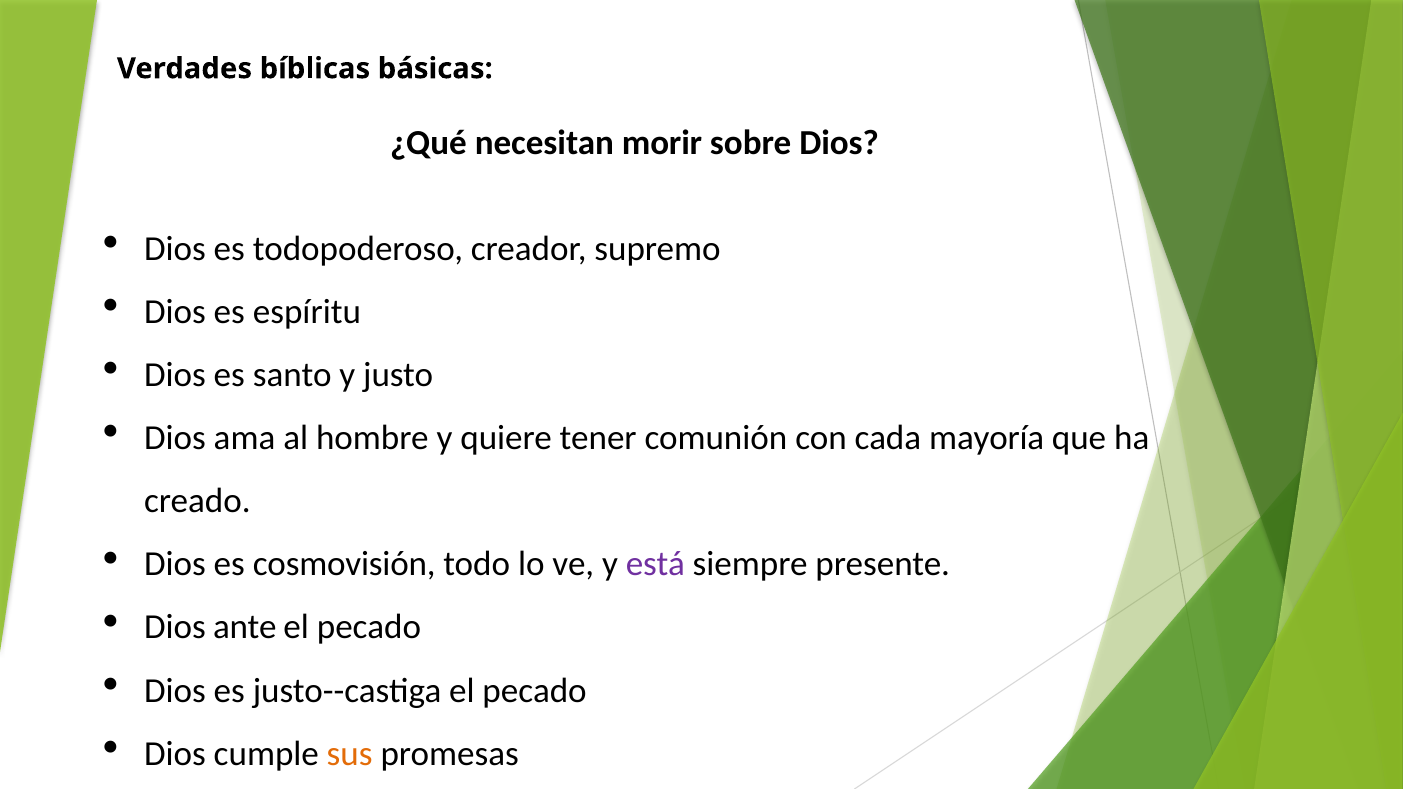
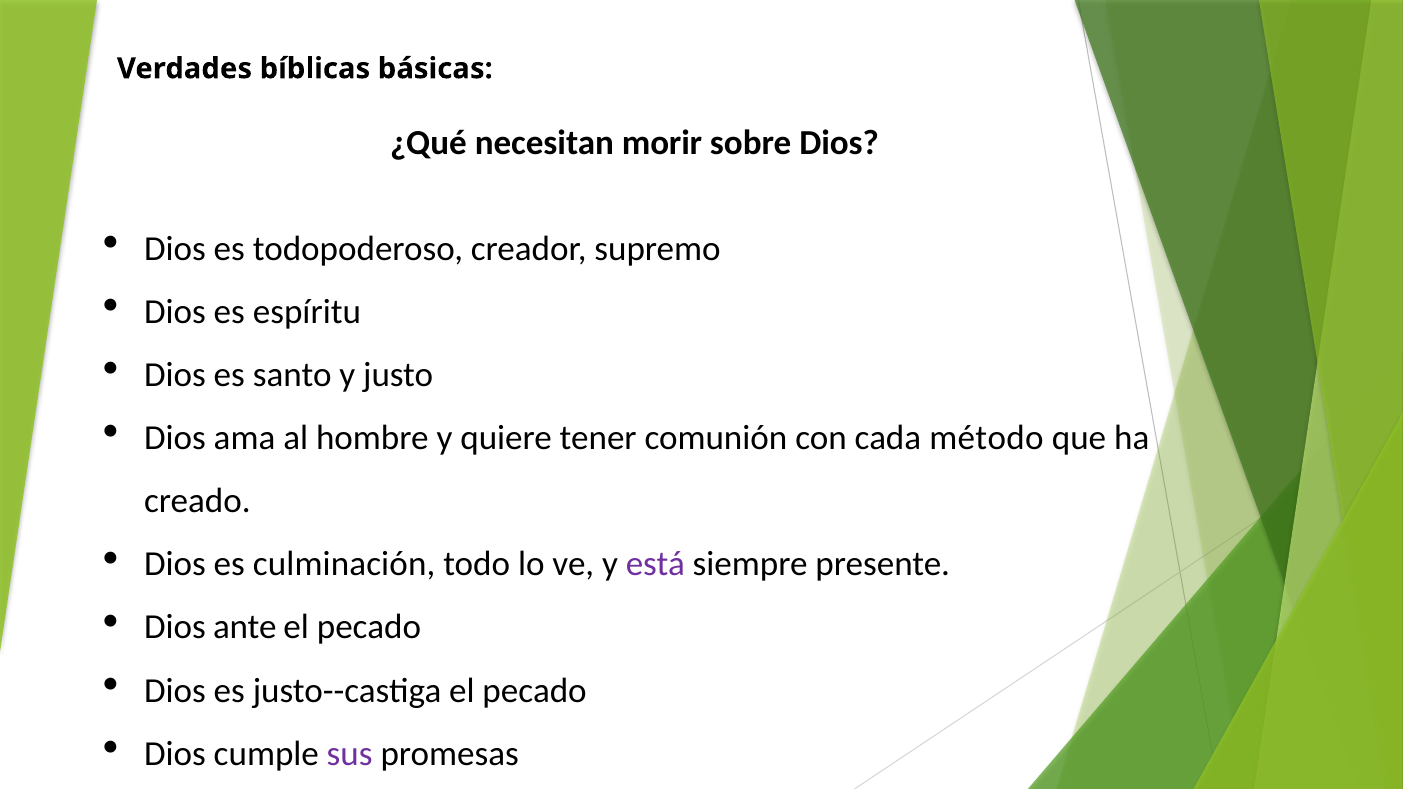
mayoría: mayoría -> método
cosmovisión: cosmovisión -> culminación
sus colour: orange -> purple
